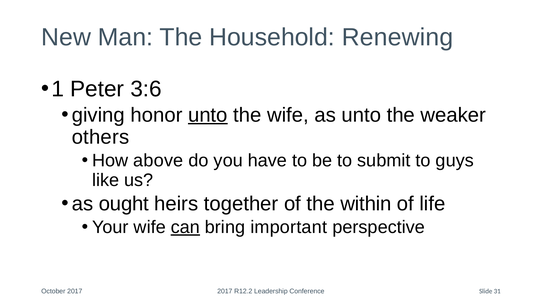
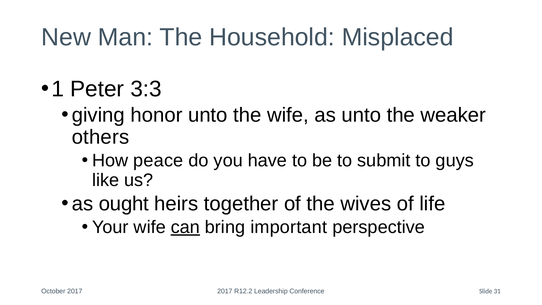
Renewing: Renewing -> Misplaced
3:6: 3:6 -> 3:3
unto at (208, 115) underline: present -> none
above: above -> peace
within: within -> wives
